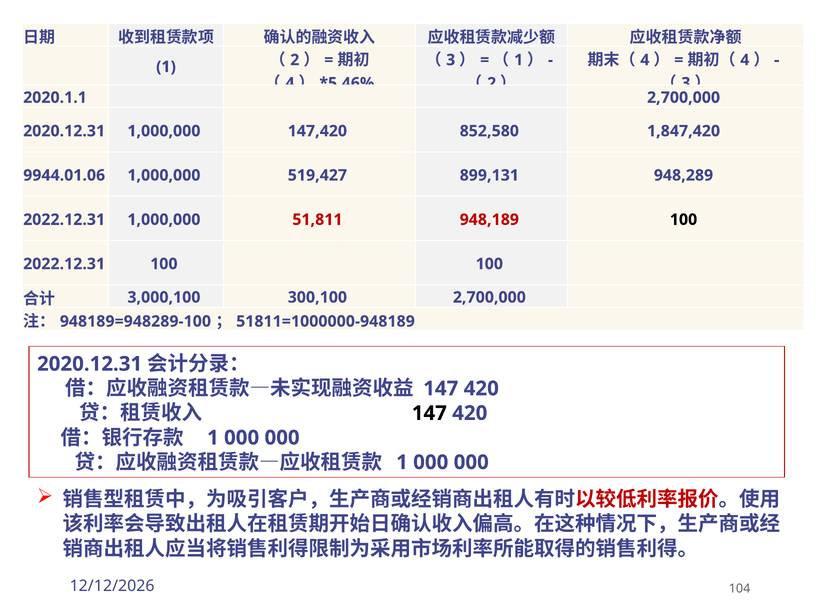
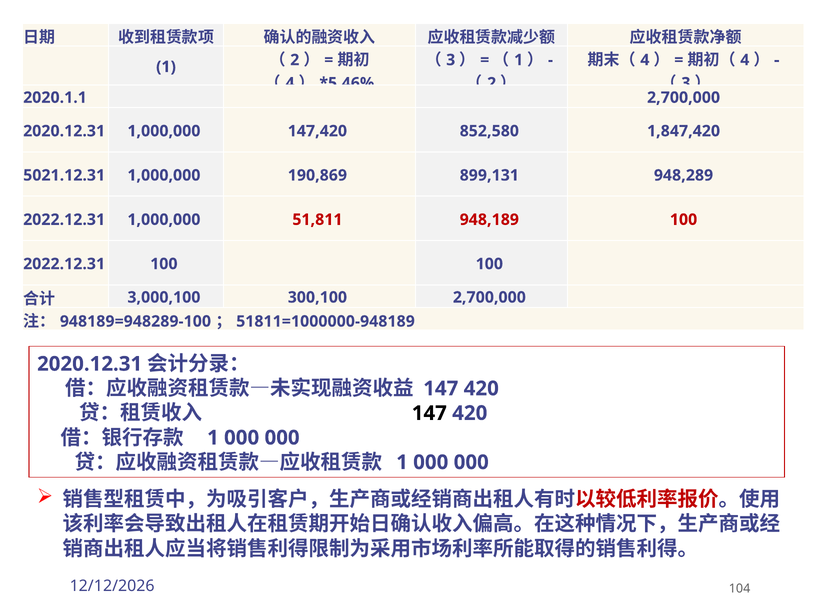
9944.01.06: 9944.01.06 -> 5021.12.31
519,427: 519,427 -> 190,869
100 at (684, 220) colour: black -> red
